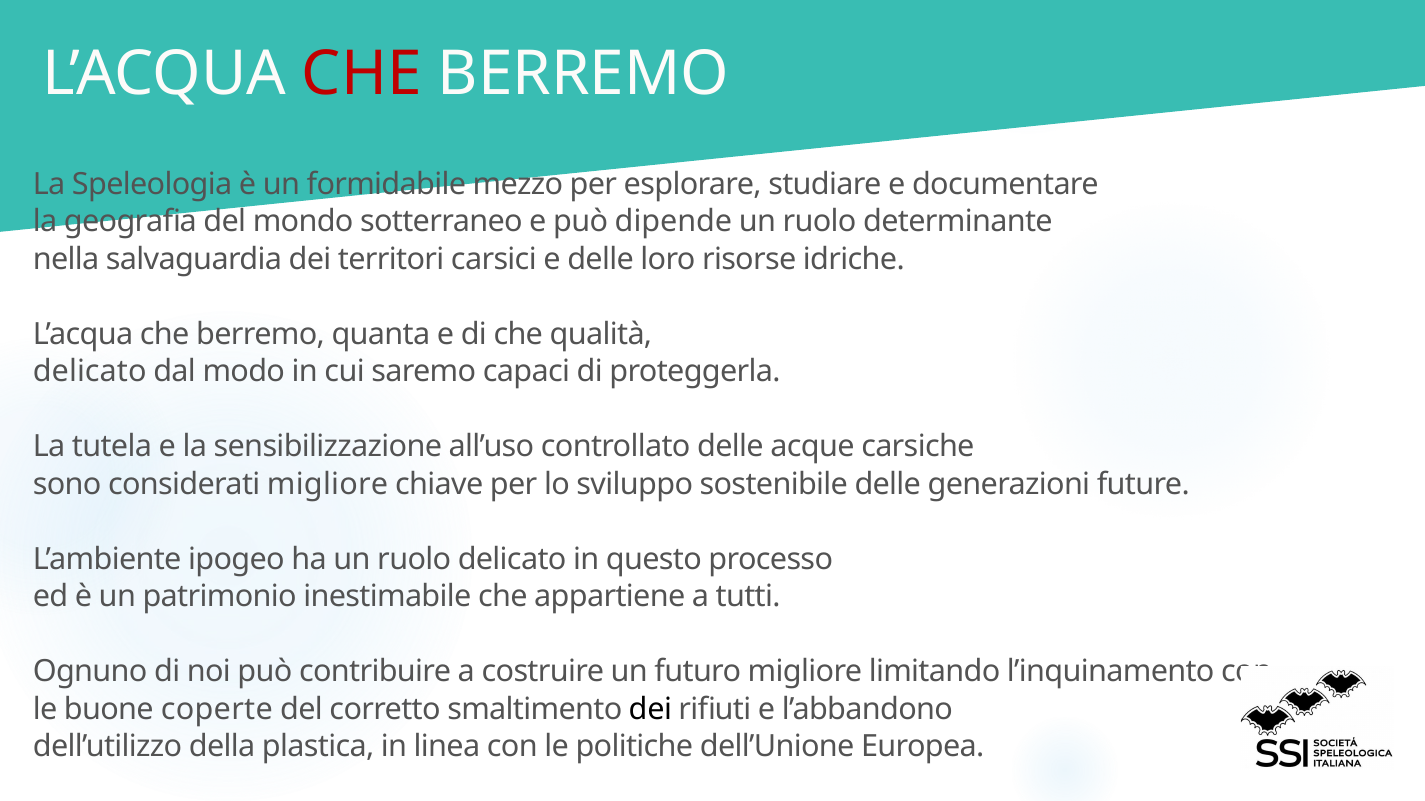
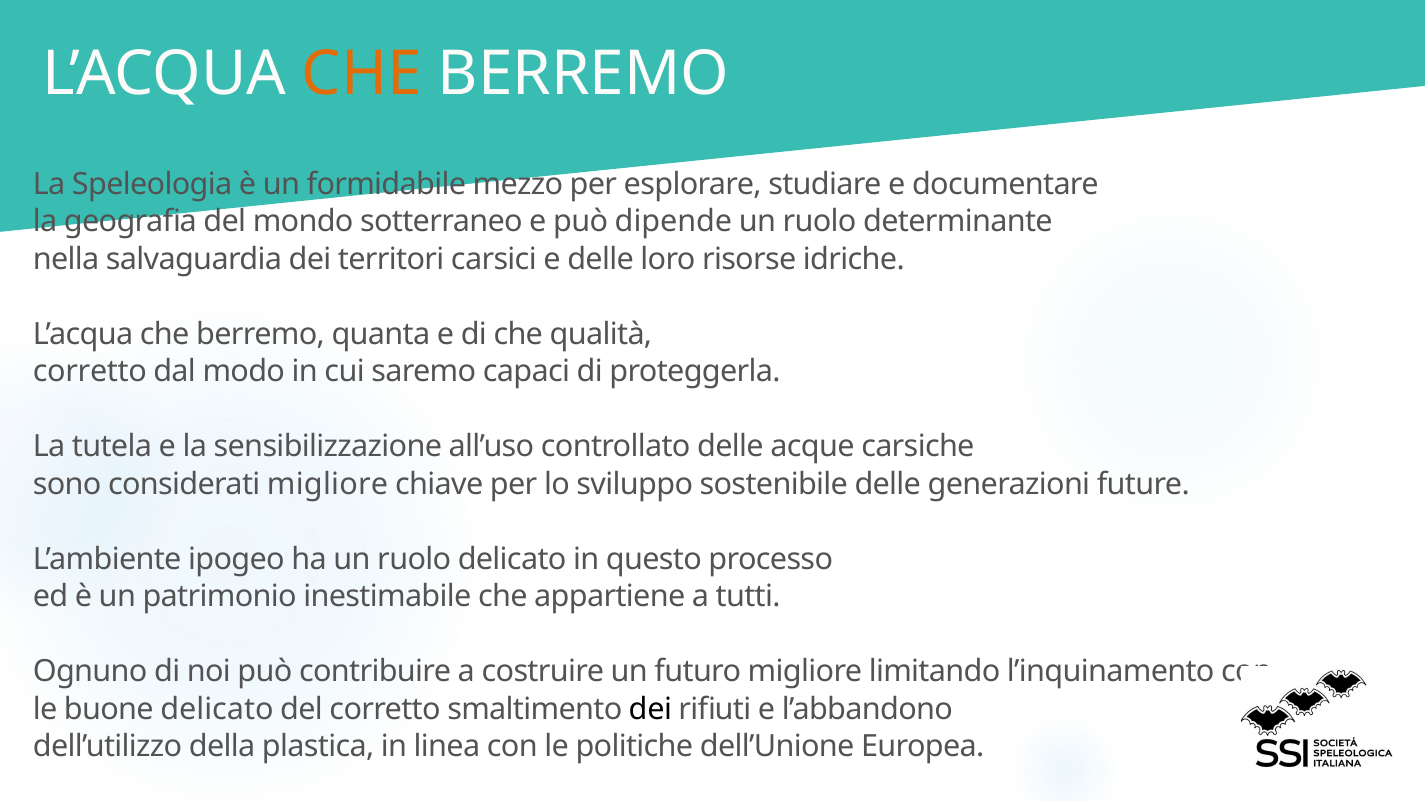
CHE at (362, 74) colour: red -> orange
delicato at (90, 372): delicato -> corretto
buone coperte: coperte -> delicato
